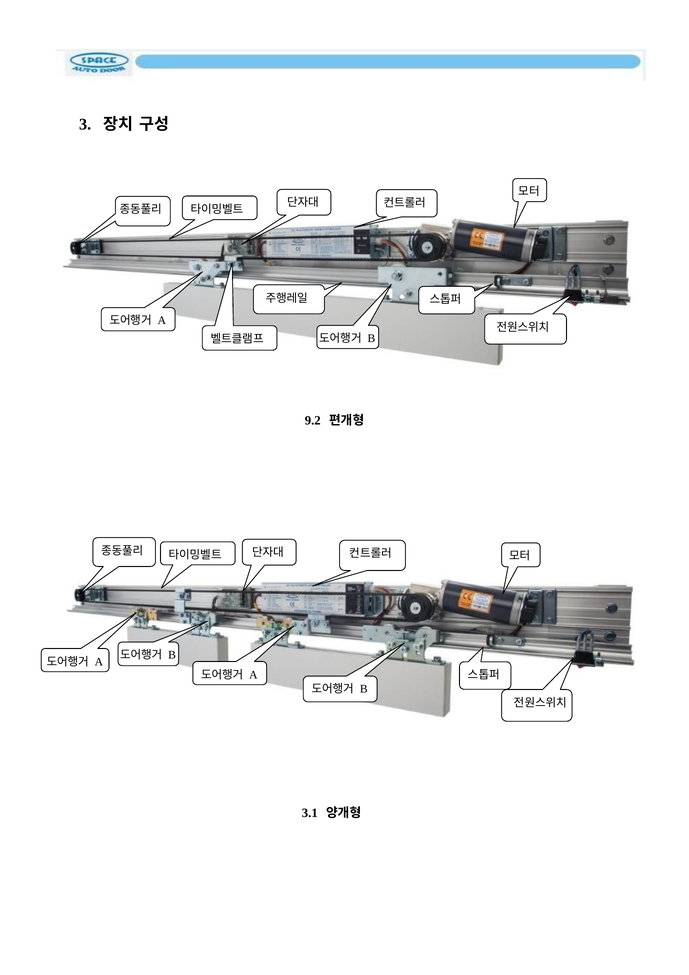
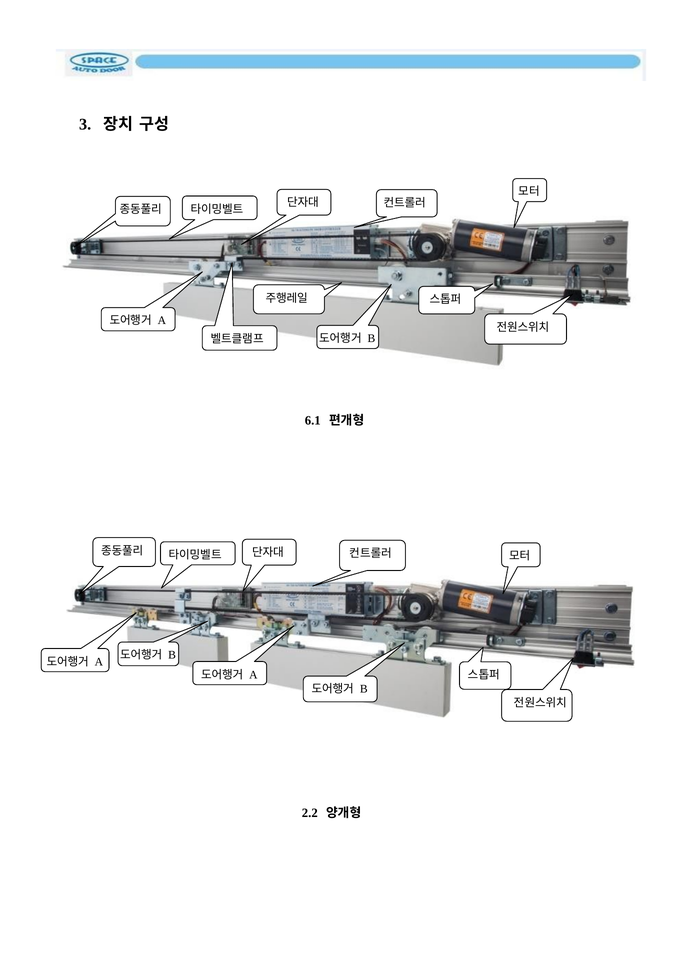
9.2: 9.2 -> 6.1
3.1: 3.1 -> 2.2
